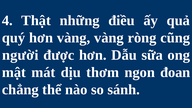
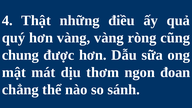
người: người -> chung
